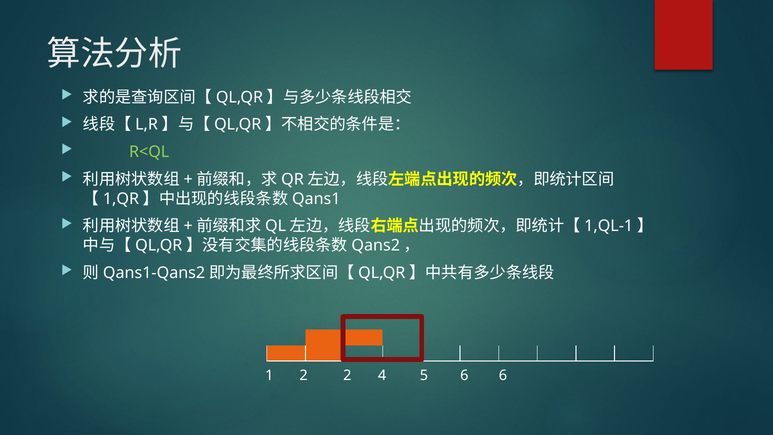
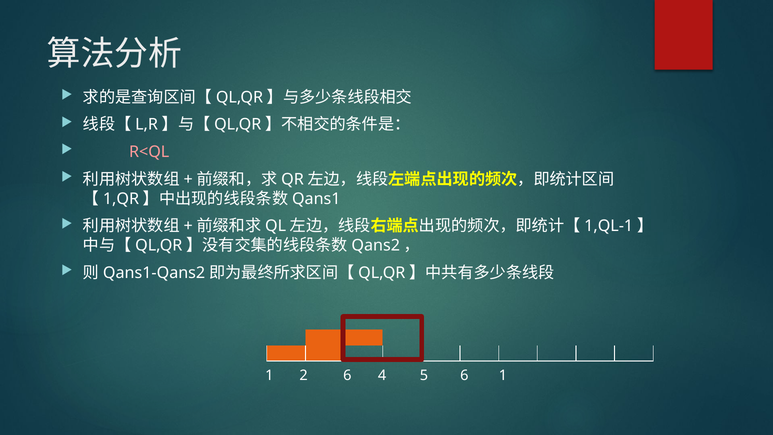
R<QL colour: light green -> pink
2 2: 2 -> 6
6 6: 6 -> 1
